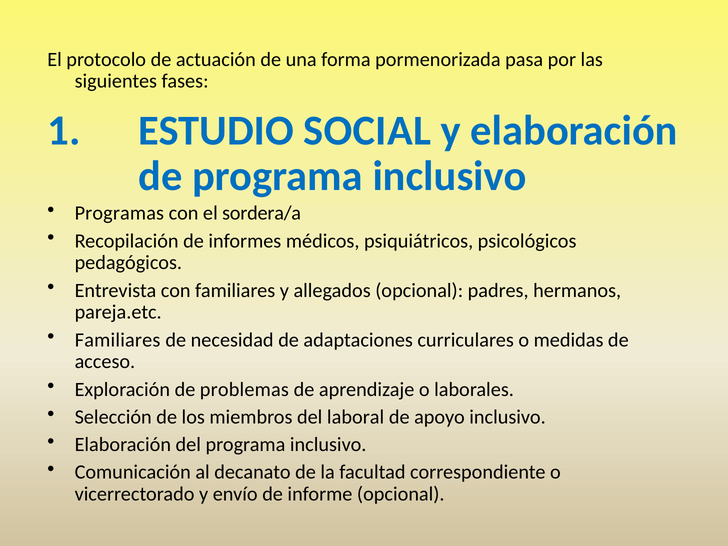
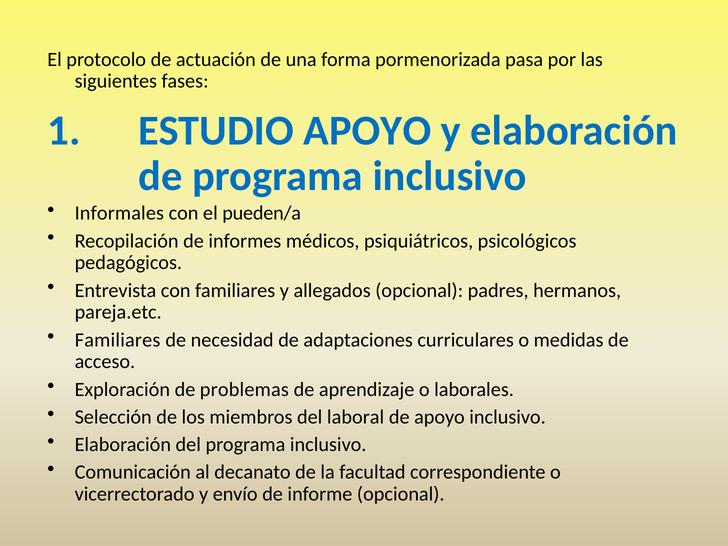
ESTUDIO SOCIAL: SOCIAL -> APOYO
Programas: Programas -> Informales
sordera/a: sordera/a -> pueden/a
